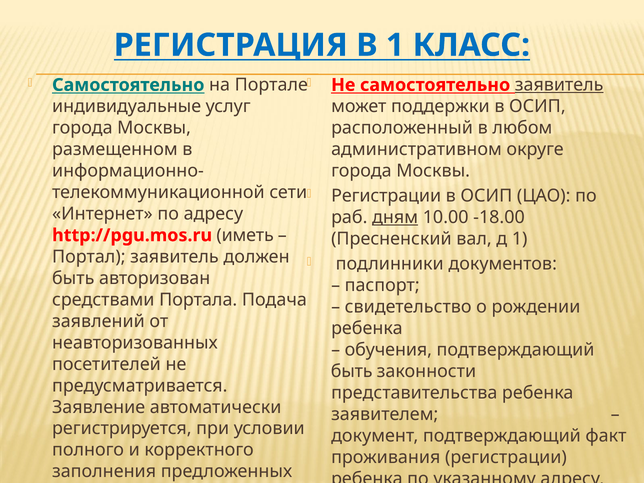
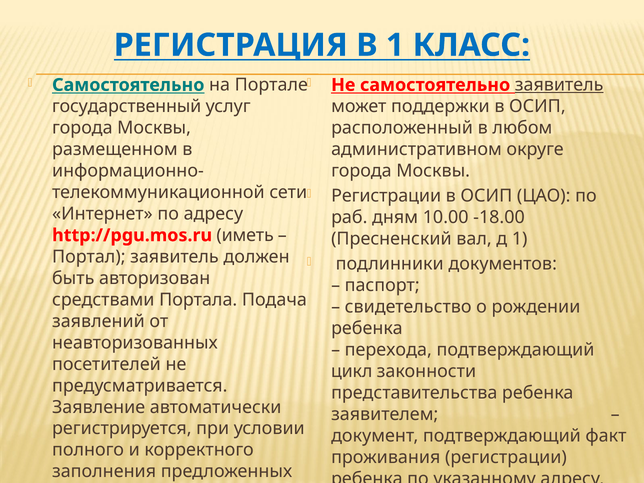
индивидуальные: индивидуальные -> государственный
дням underline: present -> none
обучения: обучения -> перехода
быть at (352, 371): быть -> цикл
